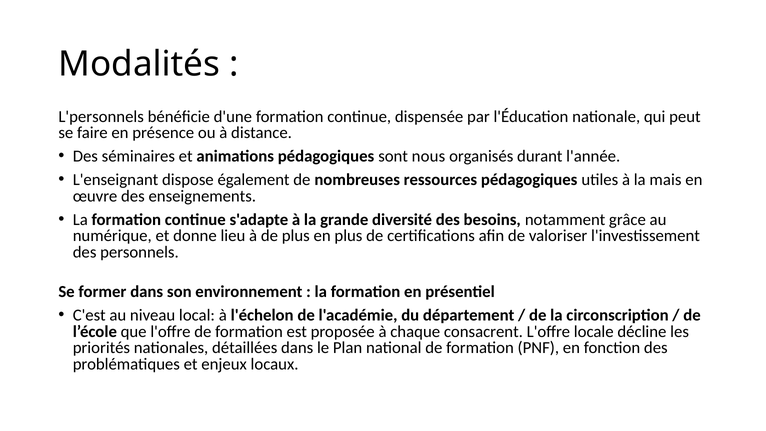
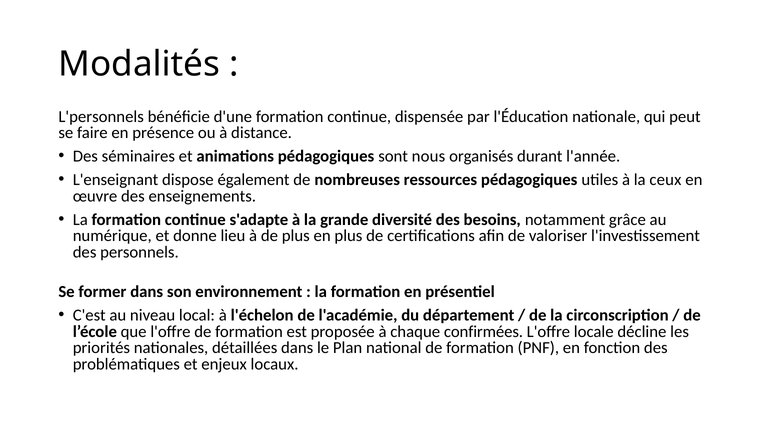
mais: mais -> ceux
consacrent: consacrent -> confirmées
